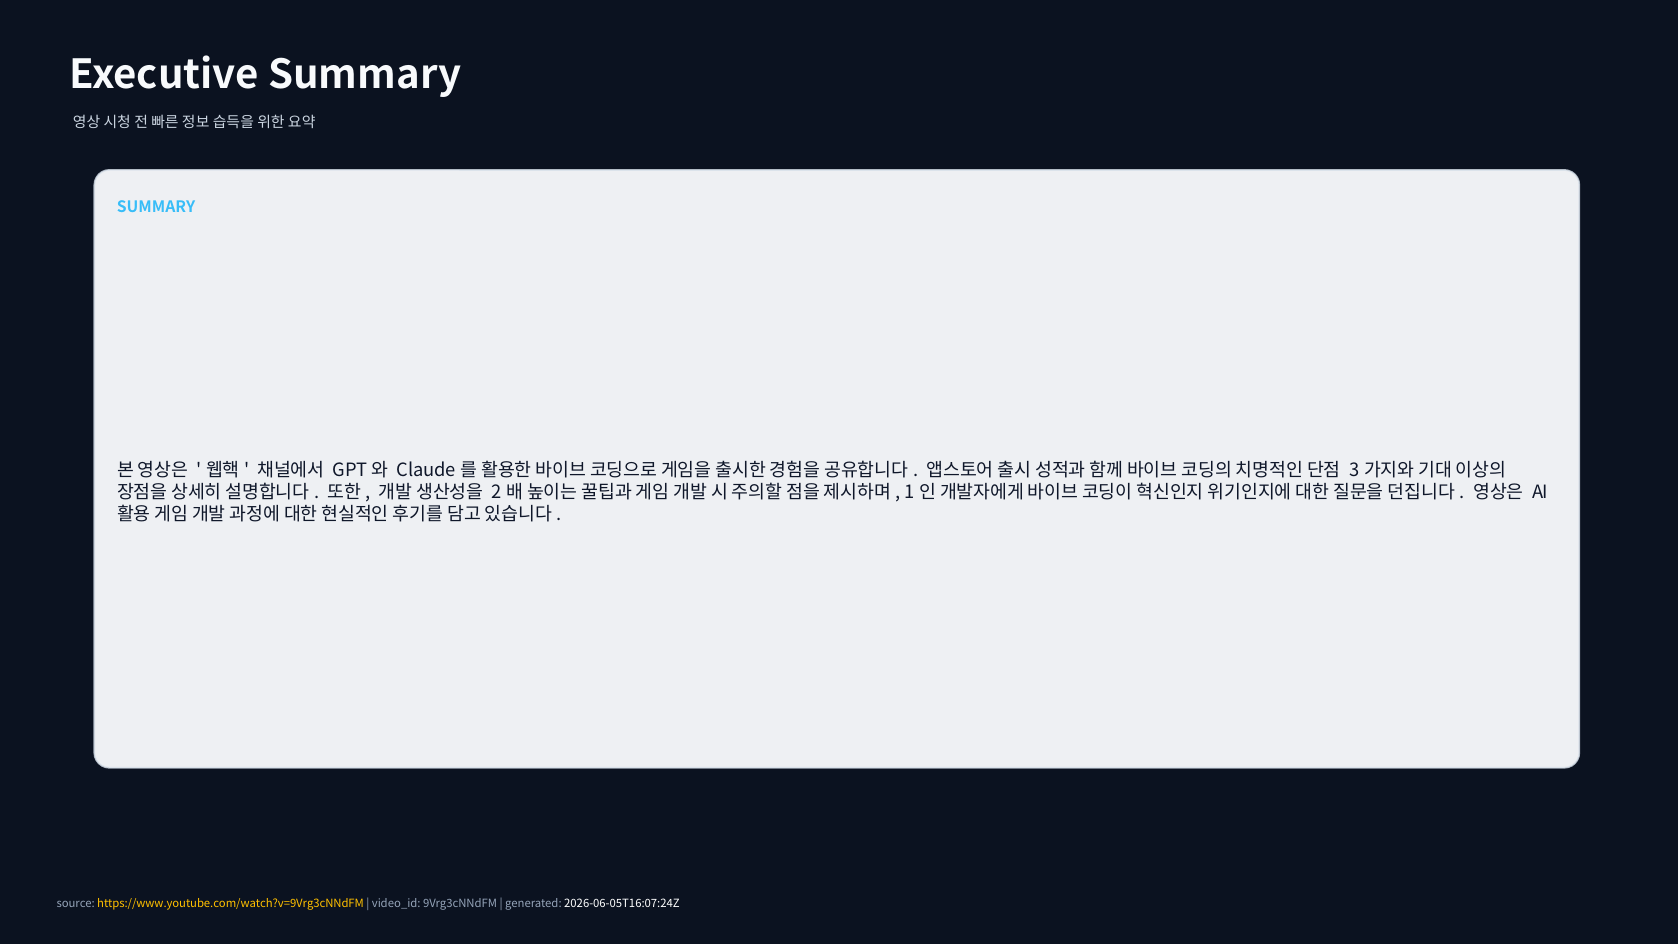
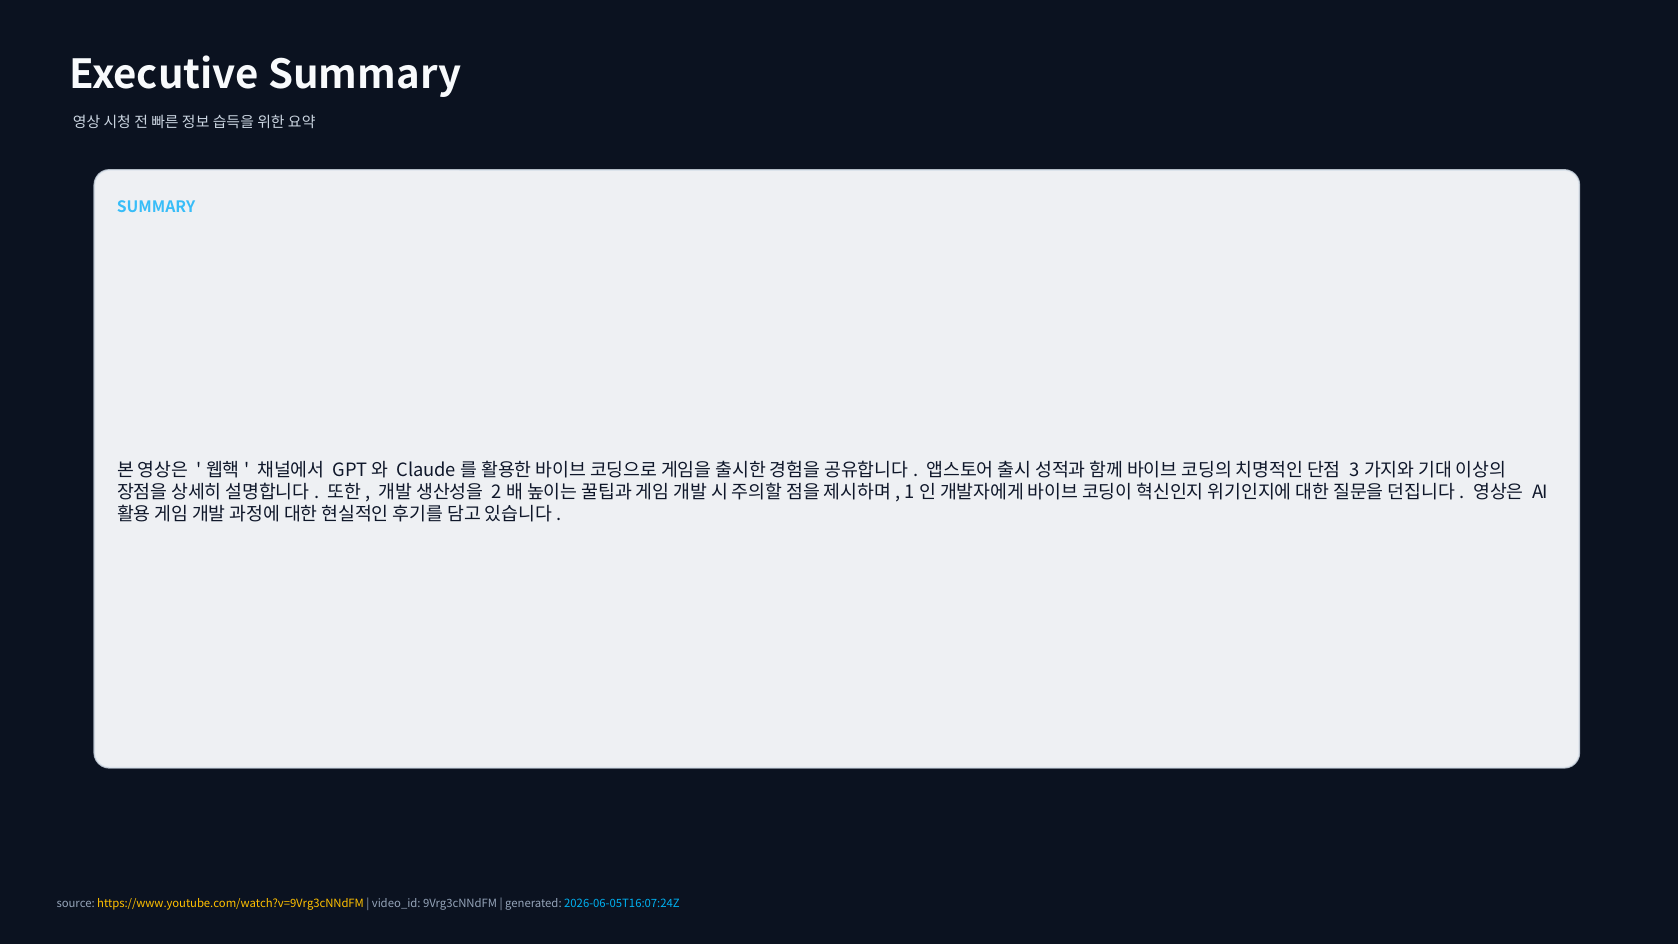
2026-06-05T16:07:24Z colour: white -> light blue
